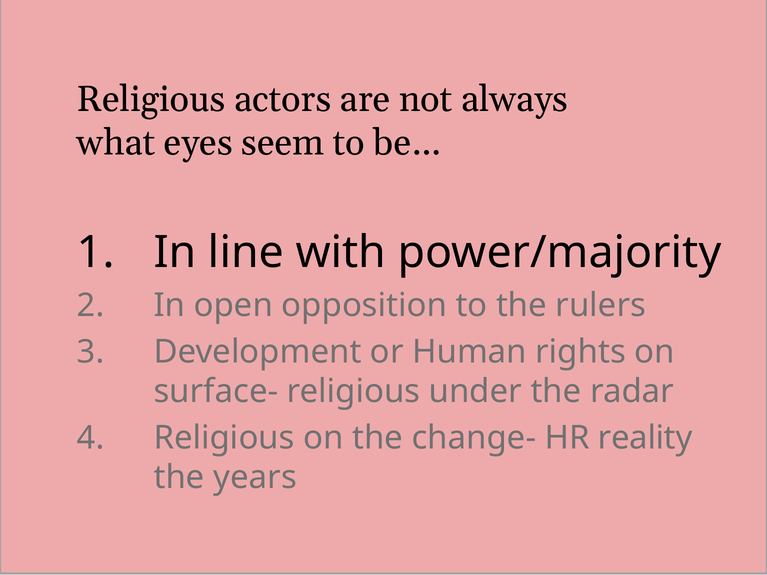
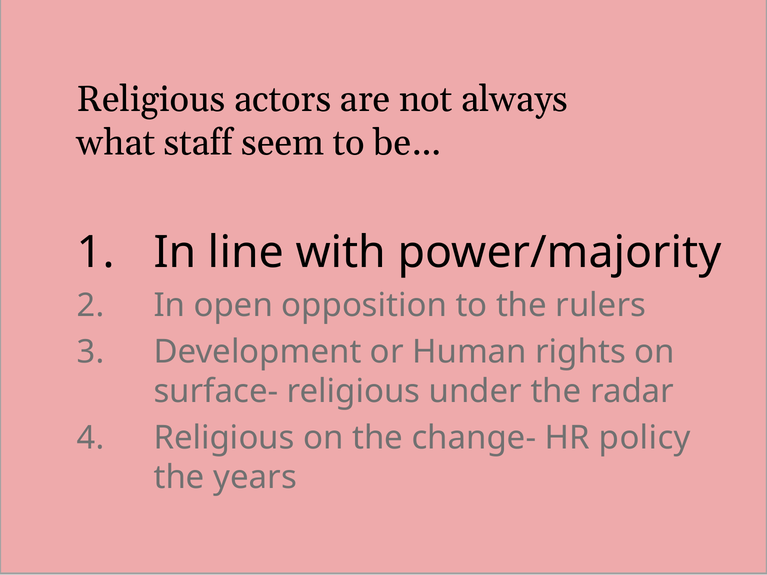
eyes: eyes -> staff
reality: reality -> policy
